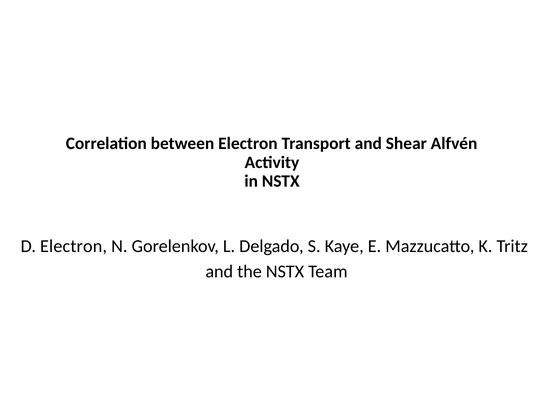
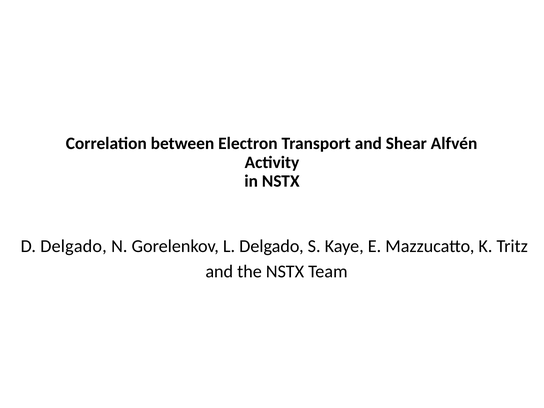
D Electron: Electron -> Delgado
